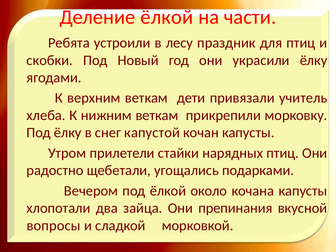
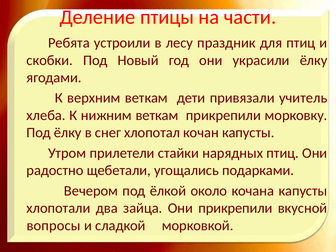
Деление ёлкой: ёлкой -> птицы
капустой: капустой -> хлопотал
Они препинания: препинания -> прикрепили
